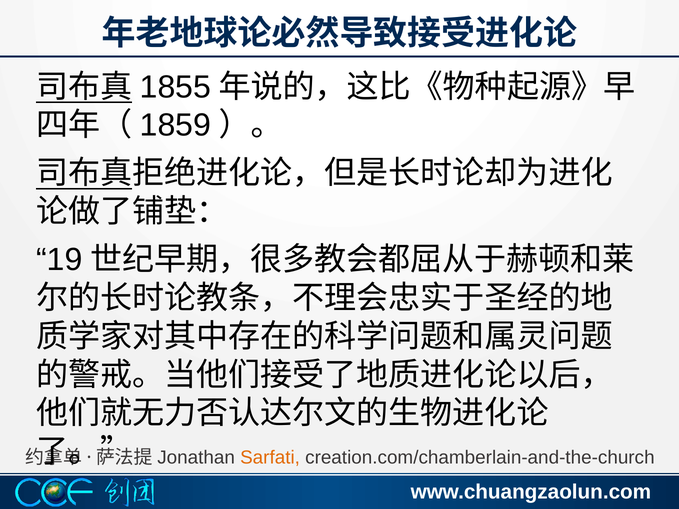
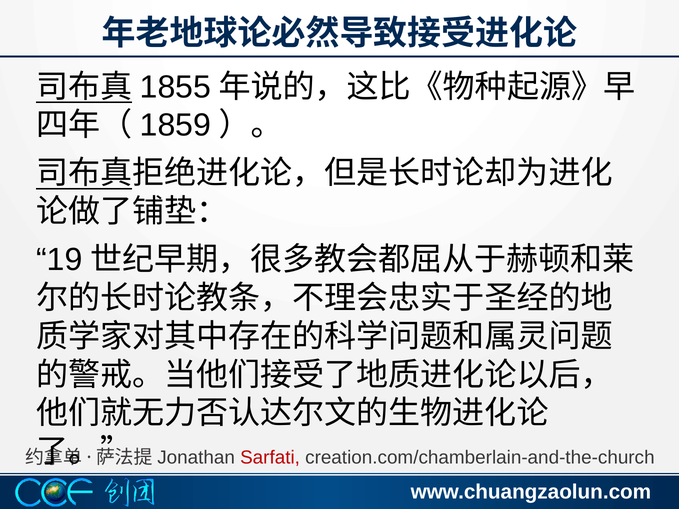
Sarfati colour: orange -> red
